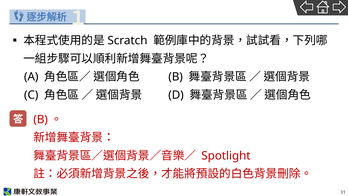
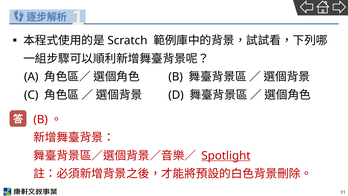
Spotlight underline: none -> present
